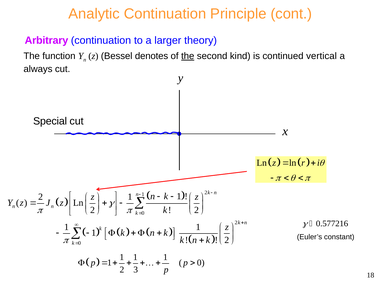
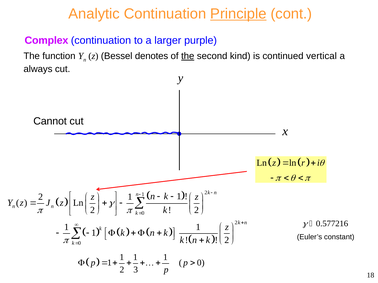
Principle underline: none -> present
Arbitrary: Arbitrary -> Complex
theory: theory -> purple
Special: Special -> Cannot
